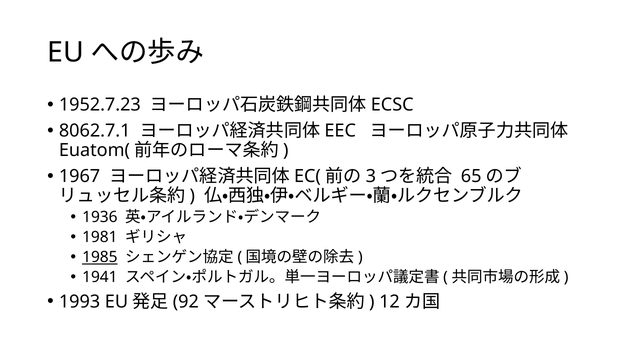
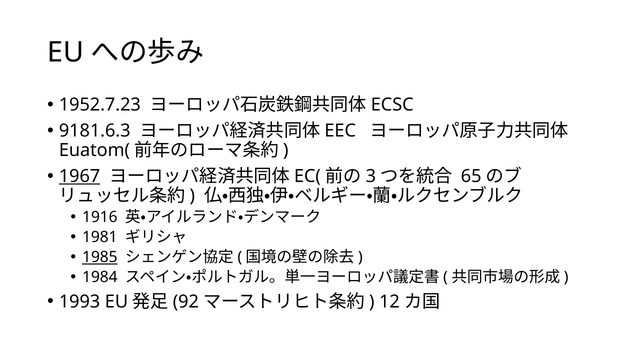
8062.7.1: 8062.7.1 -> 9181.6.3
1967 underline: none -> present
1936: 1936 -> 1916
1941: 1941 -> 1984
